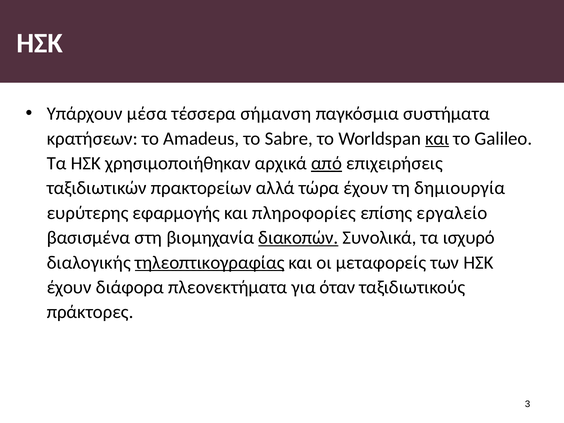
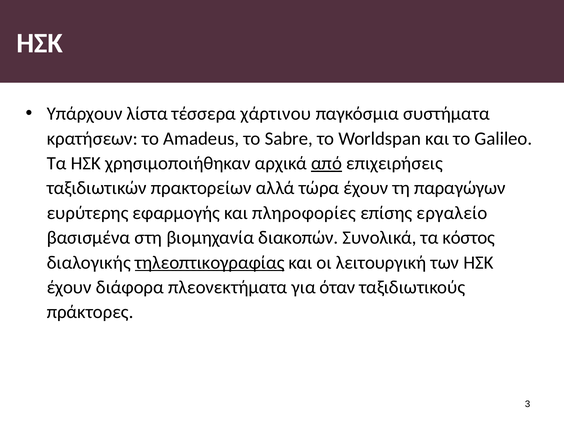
μέσα: μέσα -> λίστα
σήμανση: σήμανση -> χάρτινου
και at (437, 138) underline: present -> none
δημιουργία: δημιουργία -> παραγώγων
διακοπών underline: present -> none
ισχυρό: ισχυρό -> κόστος
μεταφορείς: μεταφορείς -> λειτουργική
